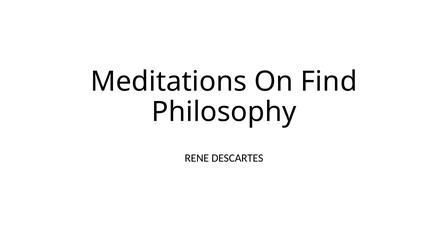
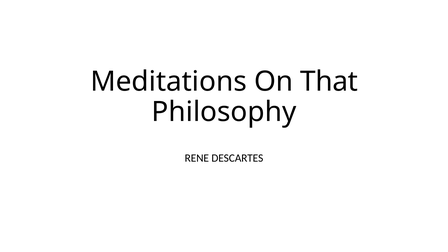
Find: Find -> That
